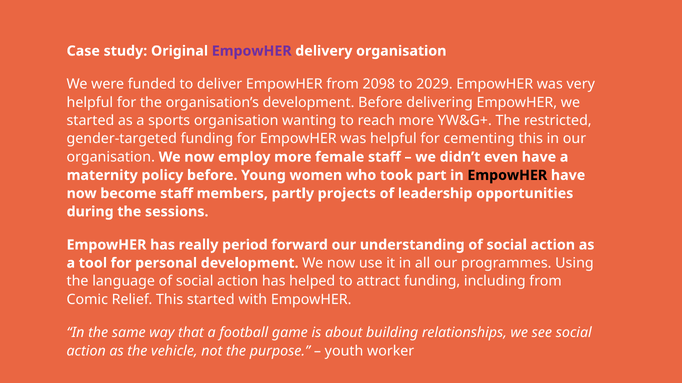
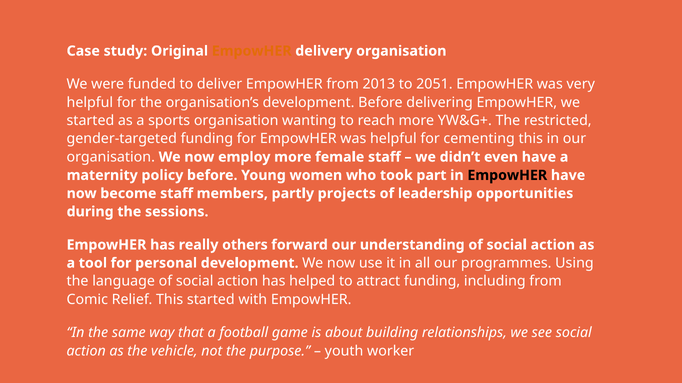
EmpowHER at (252, 51) colour: purple -> orange
2098: 2098 -> 2013
2029: 2029 -> 2051
period: period -> others
